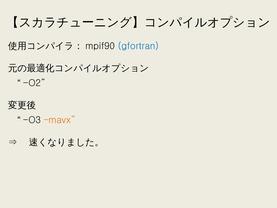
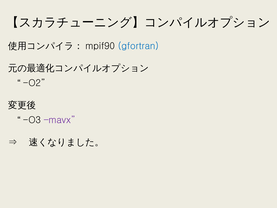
mavx colour: orange -> purple
